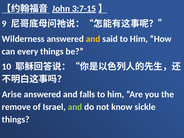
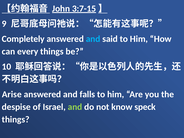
Wilderness: Wilderness -> Completely
and at (93, 39) colour: yellow -> light blue
remove: remove -> despise
sickle: sickle -> speck
